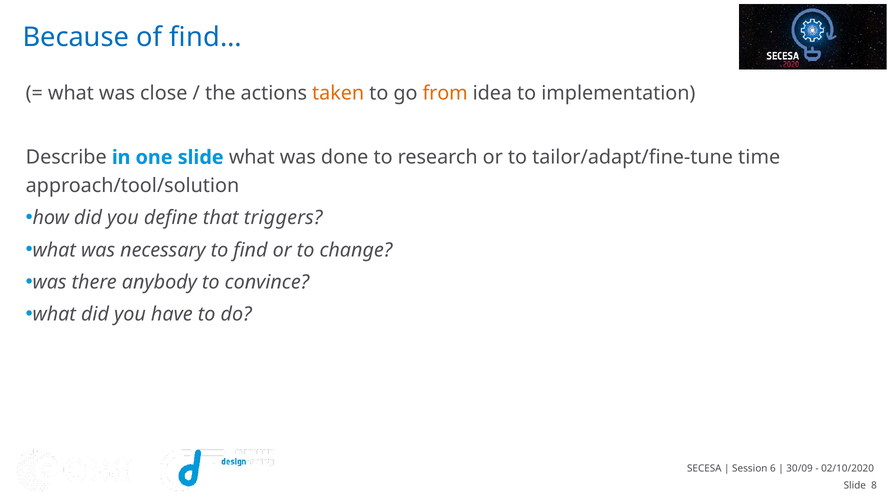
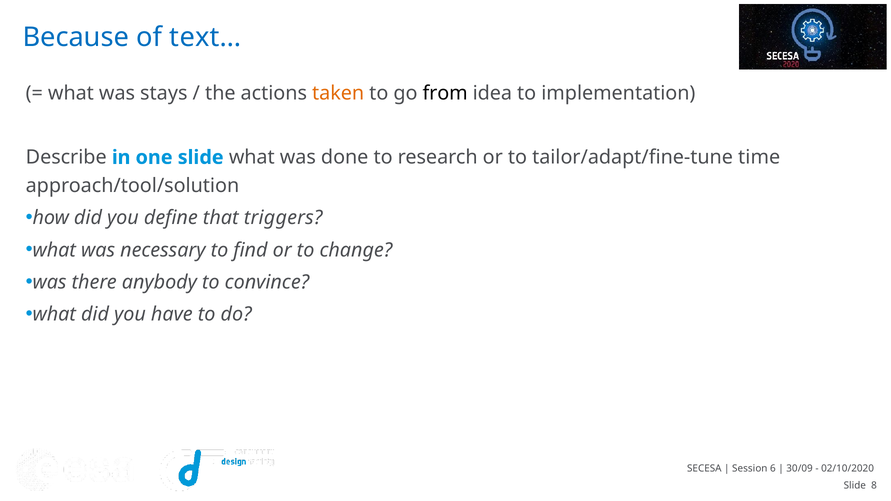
find…: find… -> text…
close: close -> stays
from colour: orange -> black
